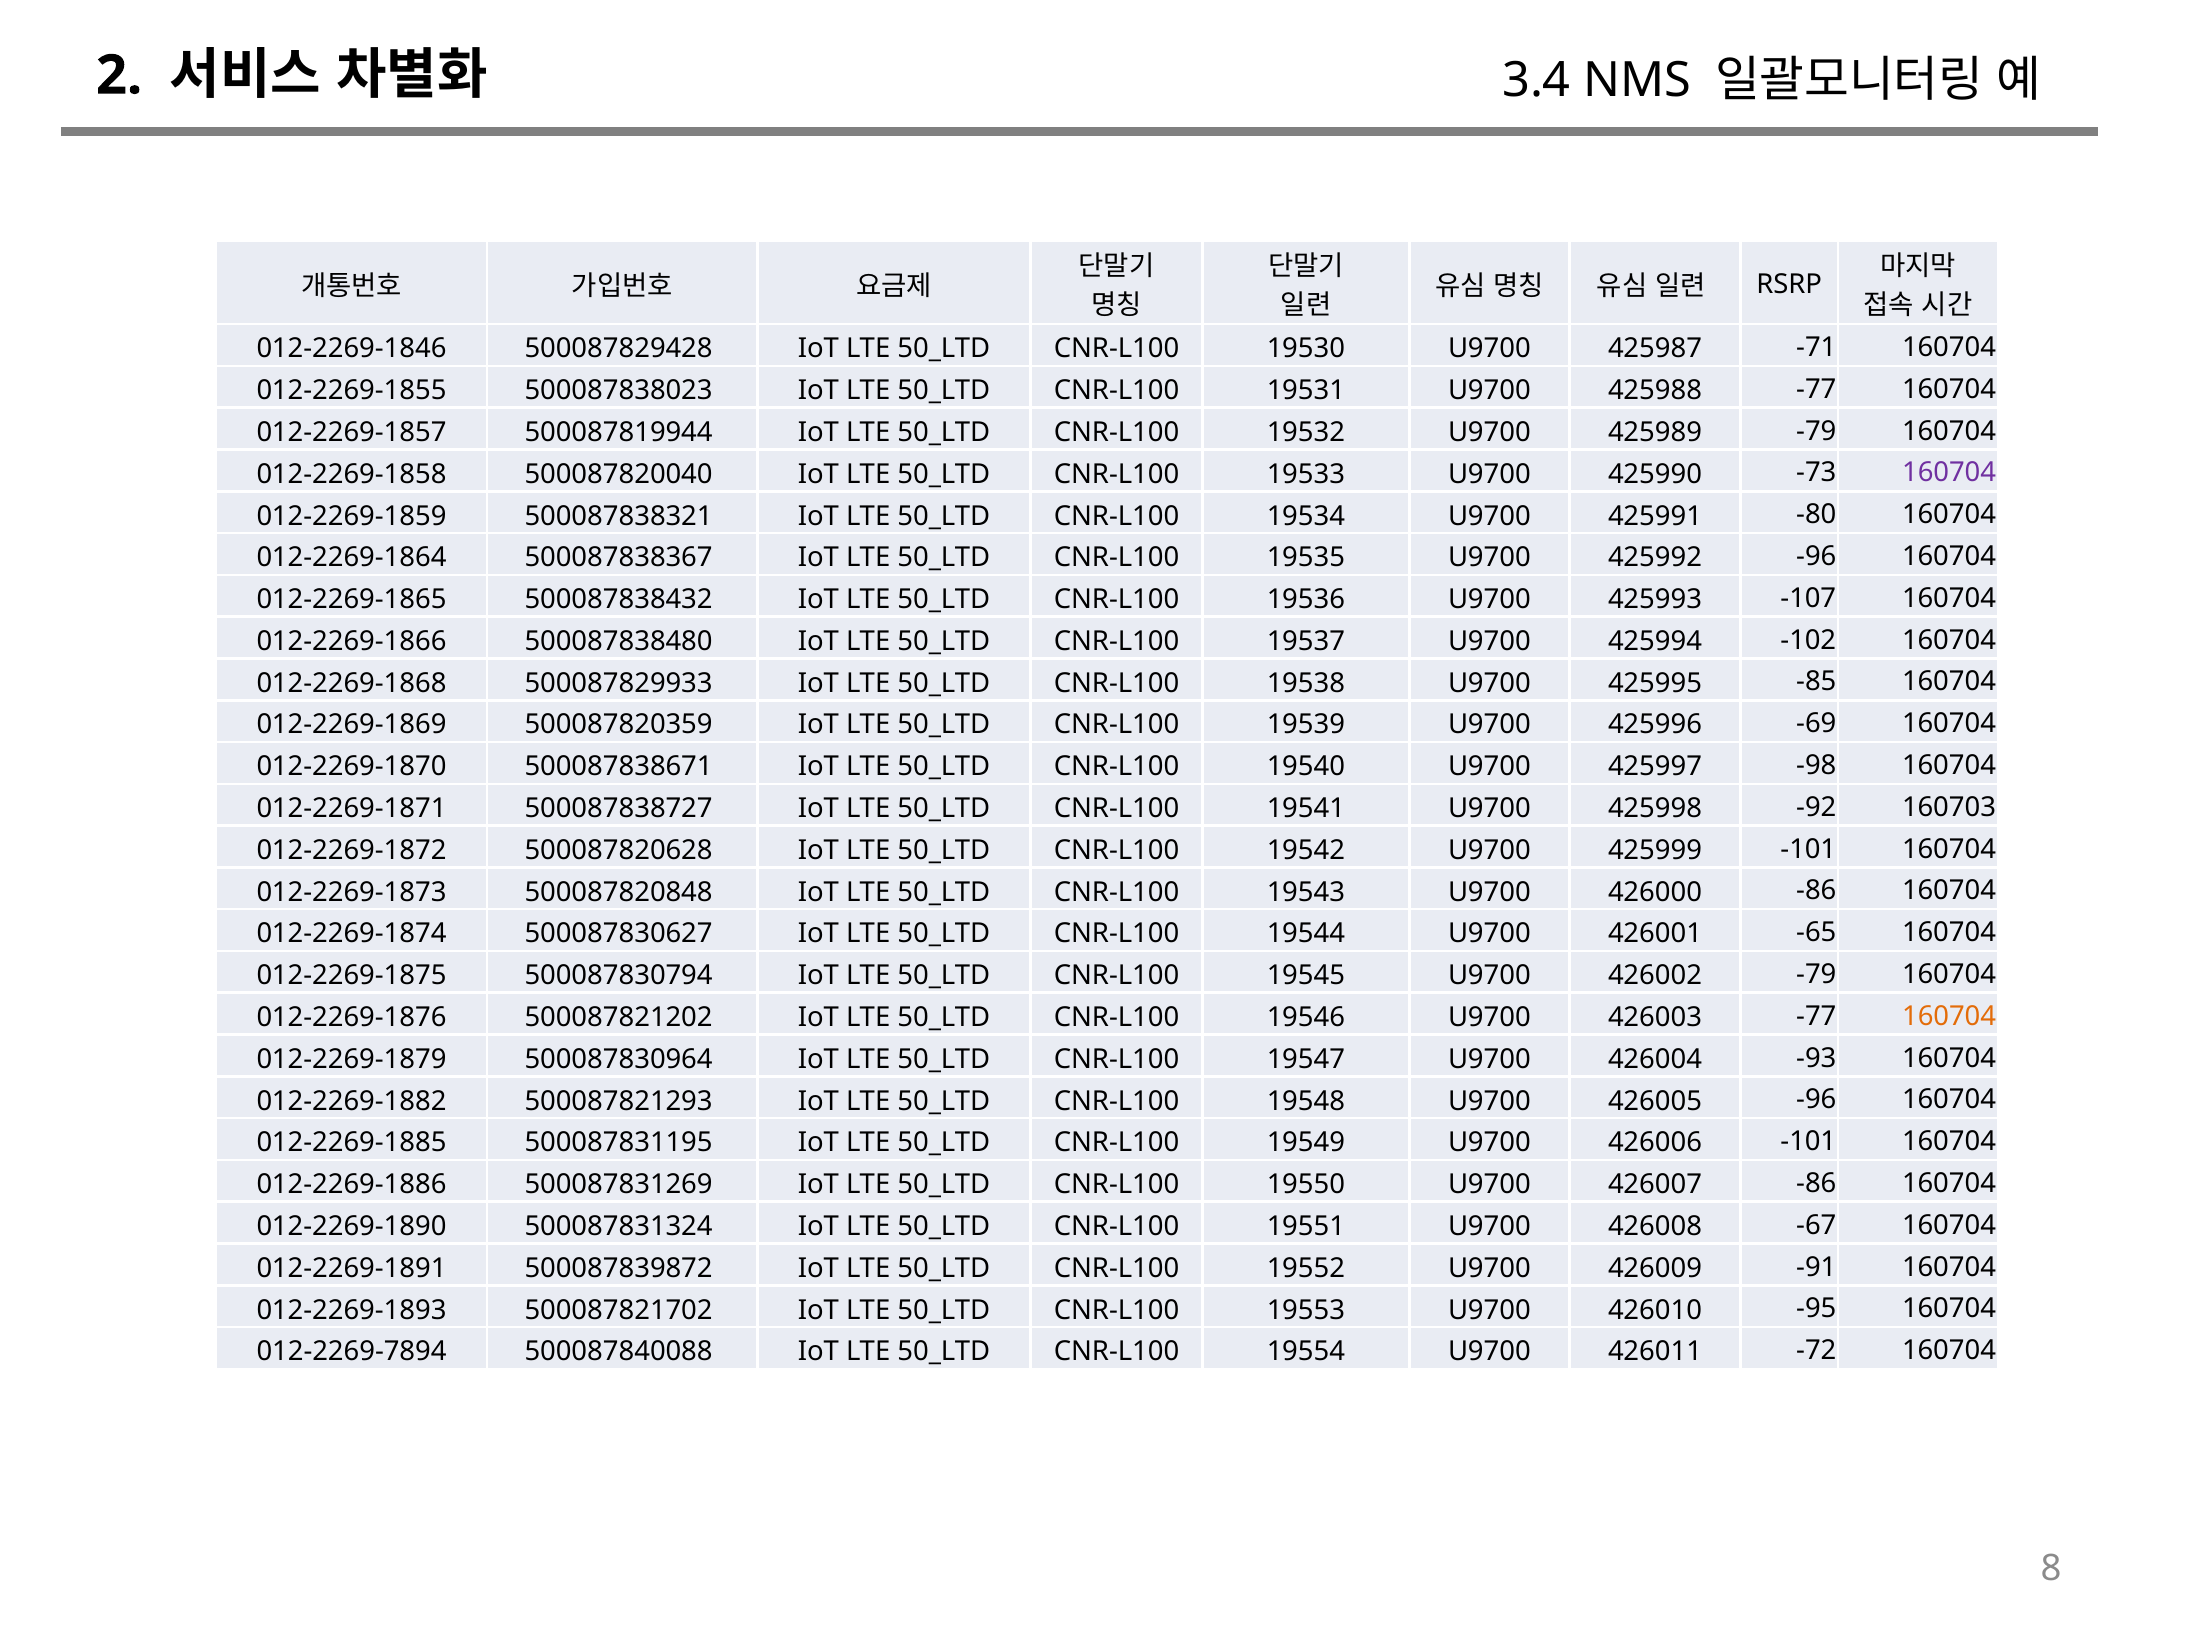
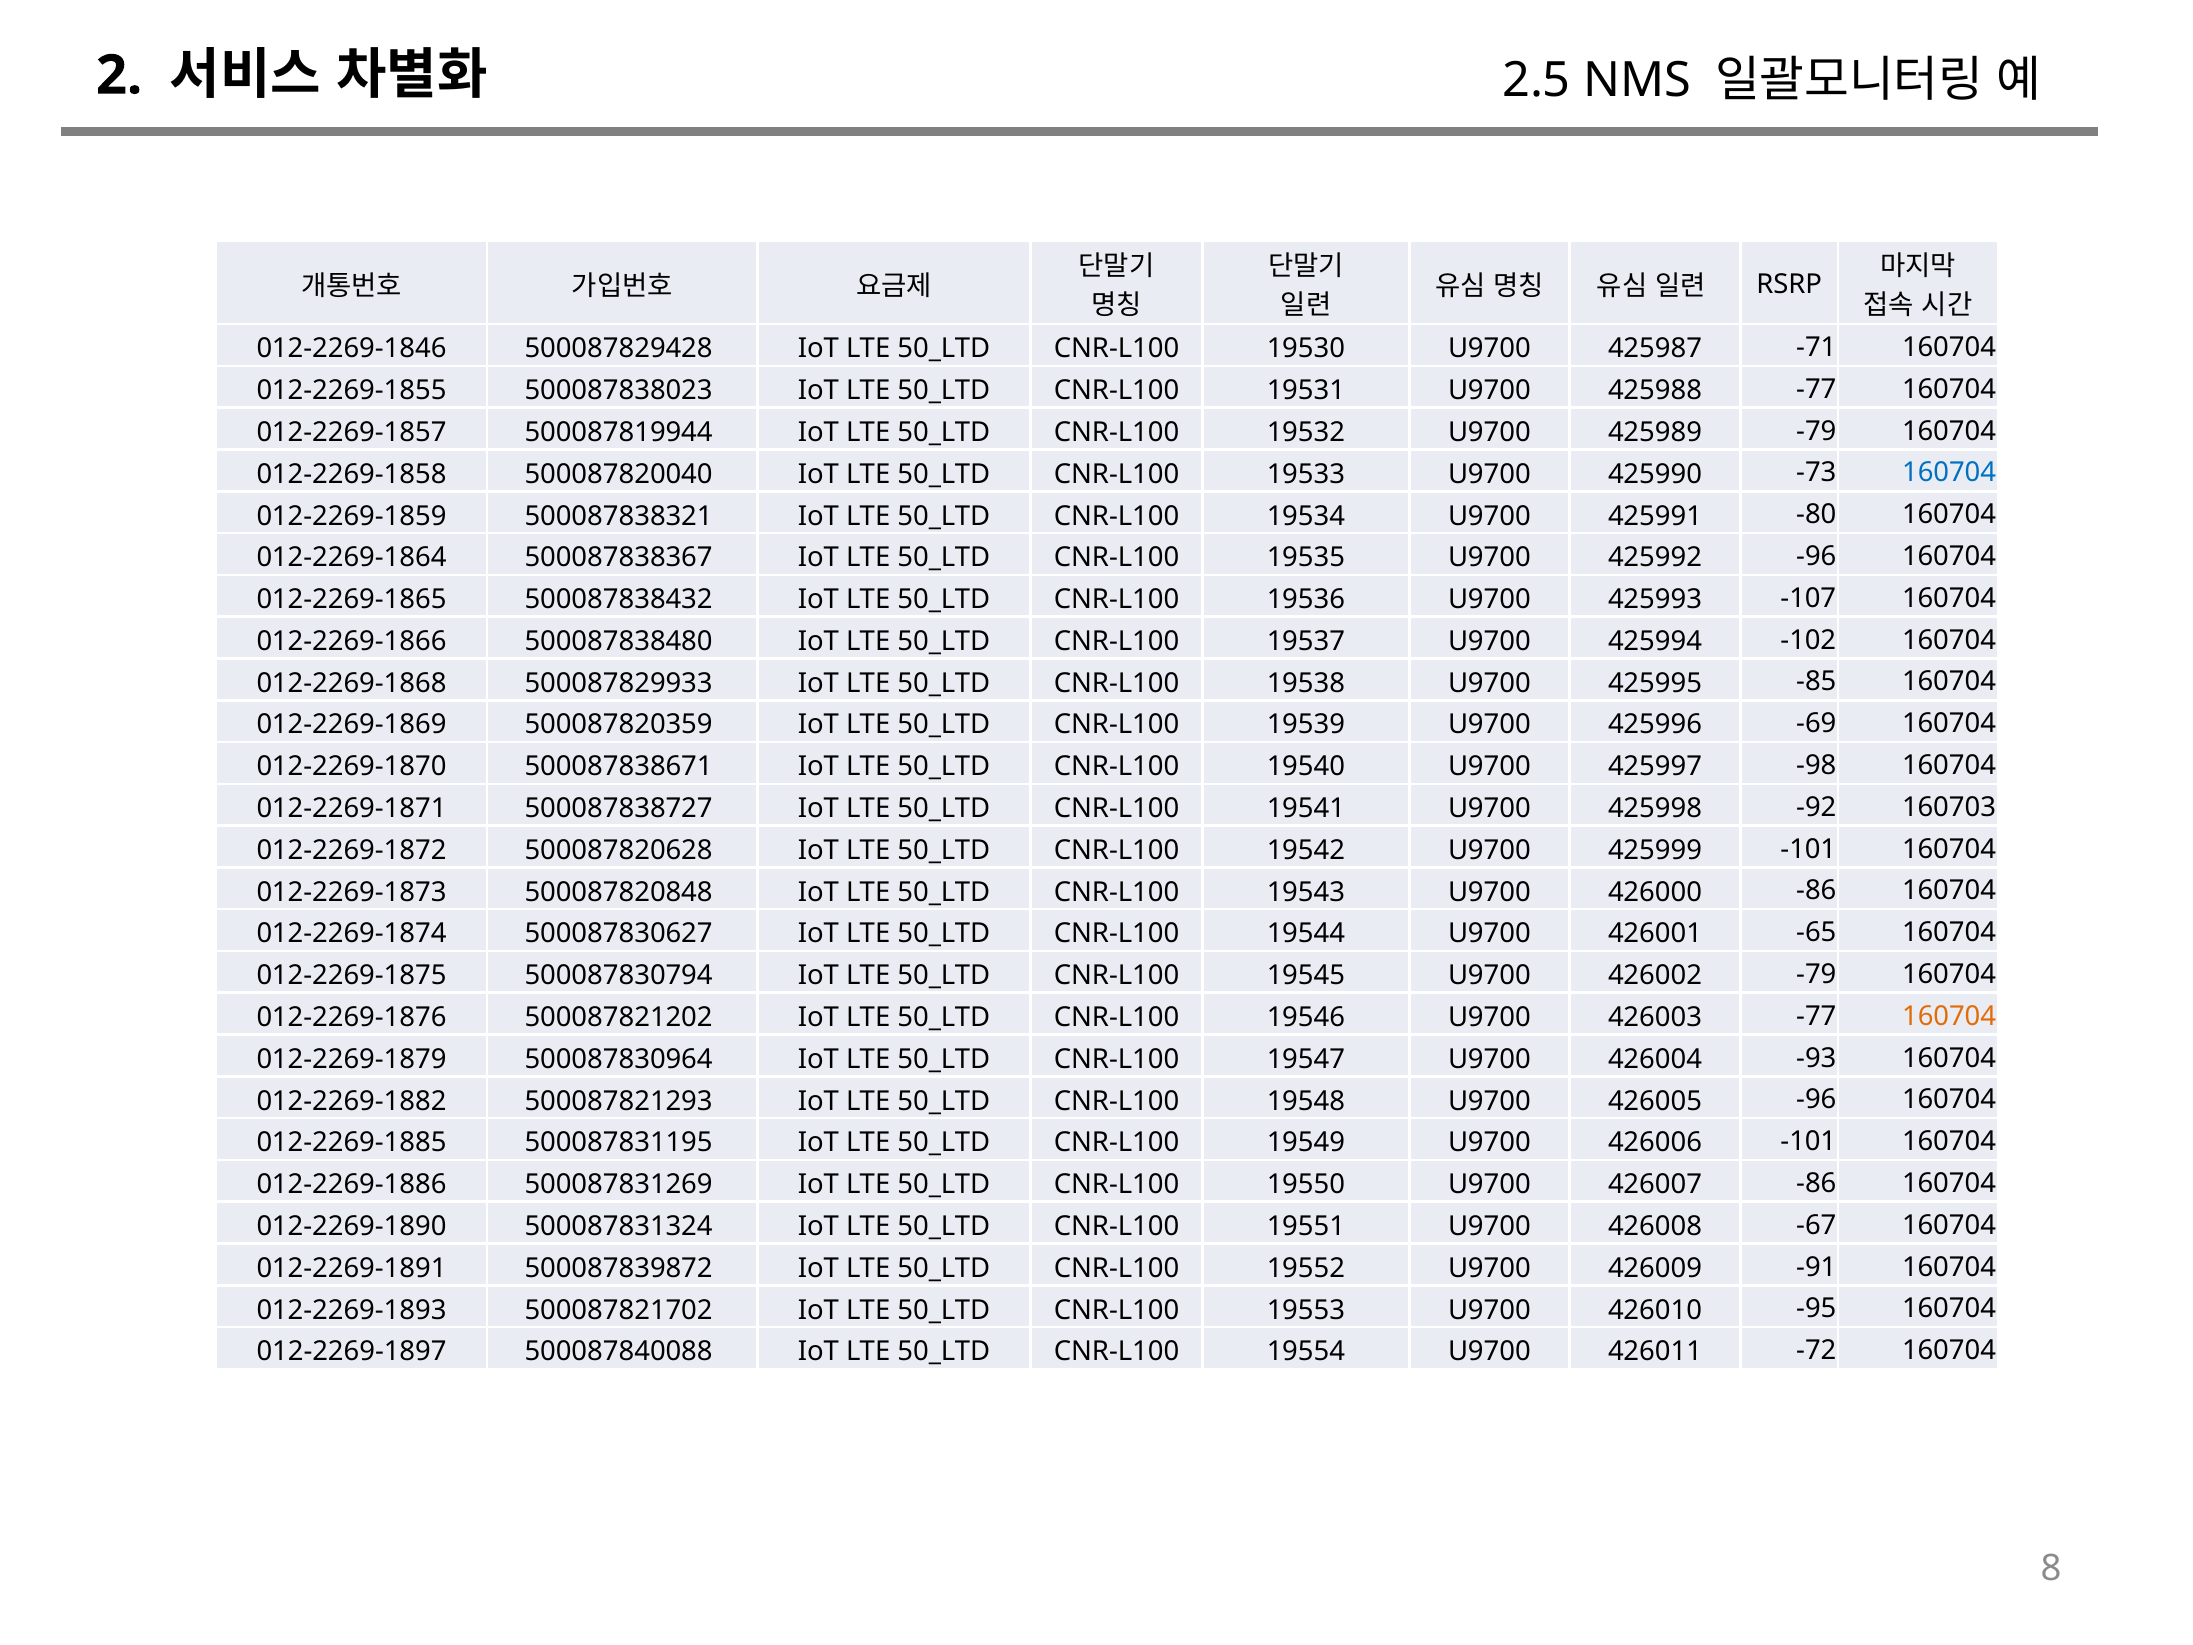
3.4: 3.4 -> 2.5
160704 at (1949, 473) colour: purple -> blue
012-2269-7894: 012-2269-7894 -> 012-2269-1897
